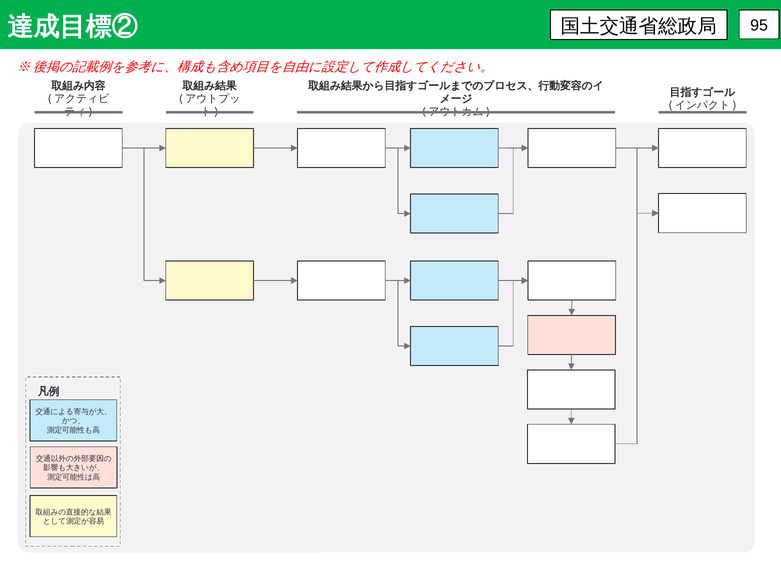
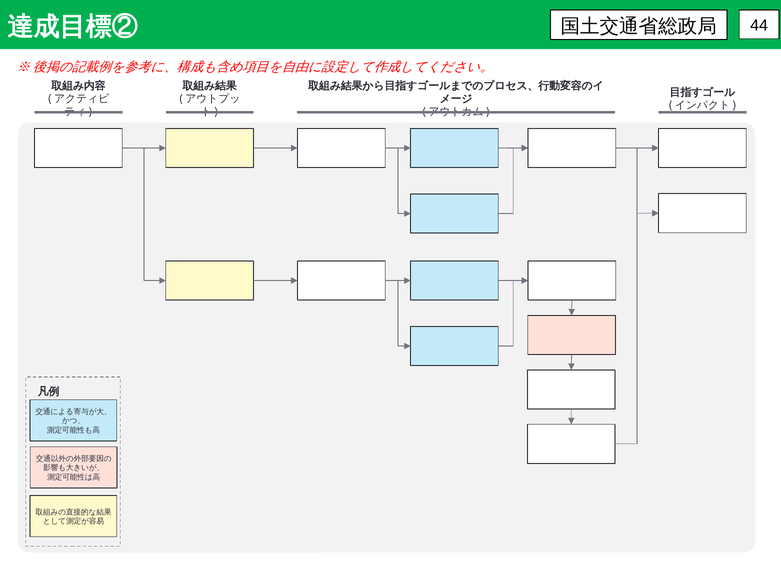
95: 95 -> 44
